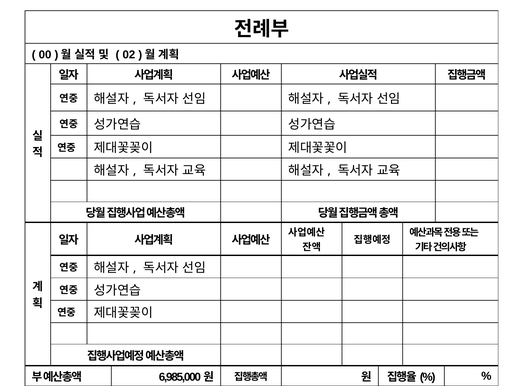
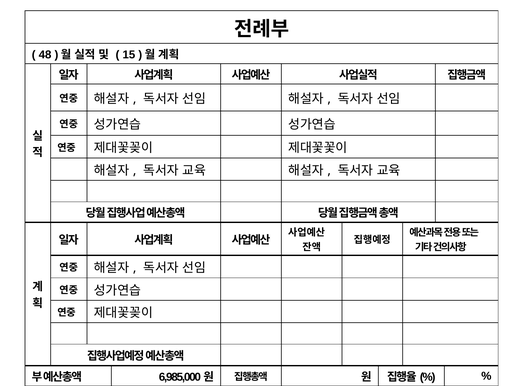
00: 00 -> 48
02: 02 -> 15
